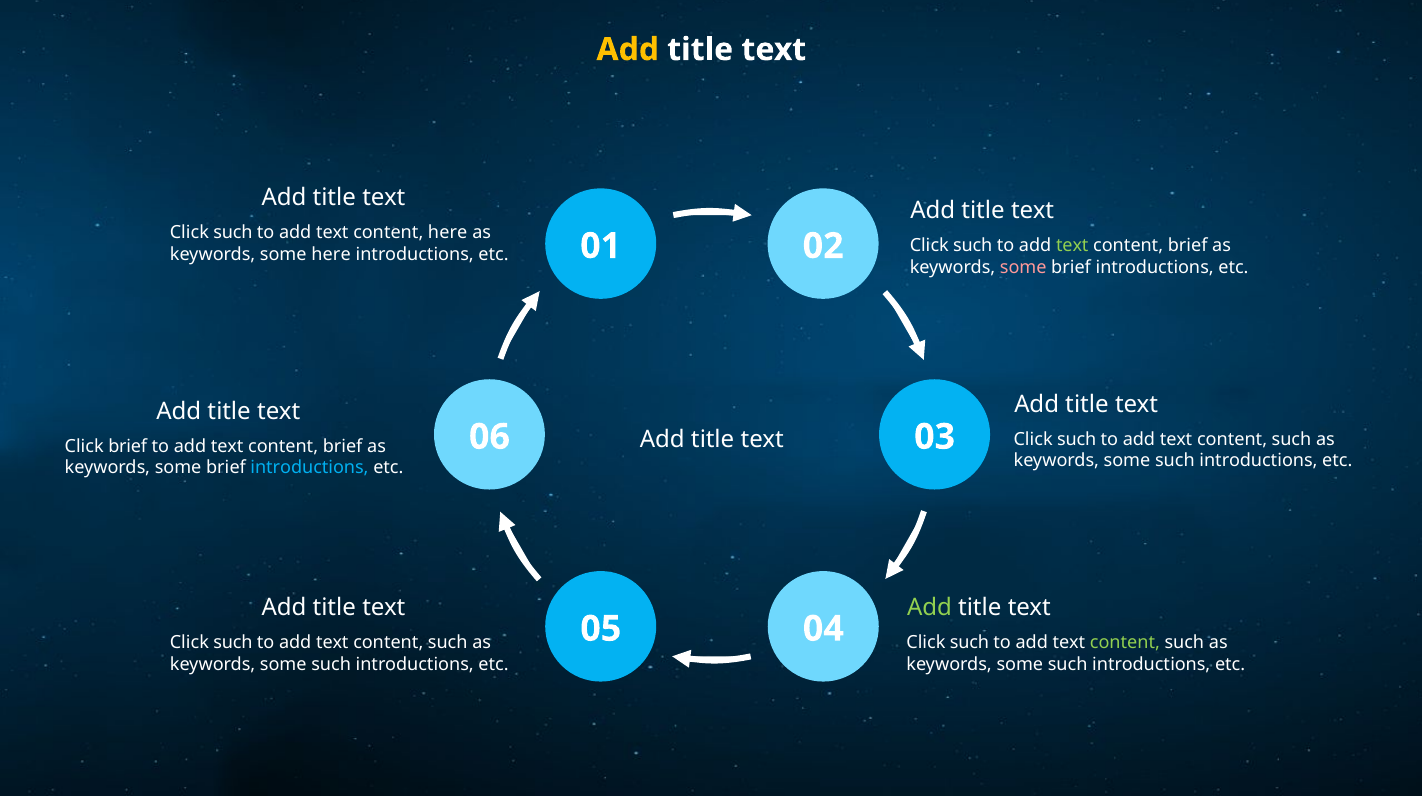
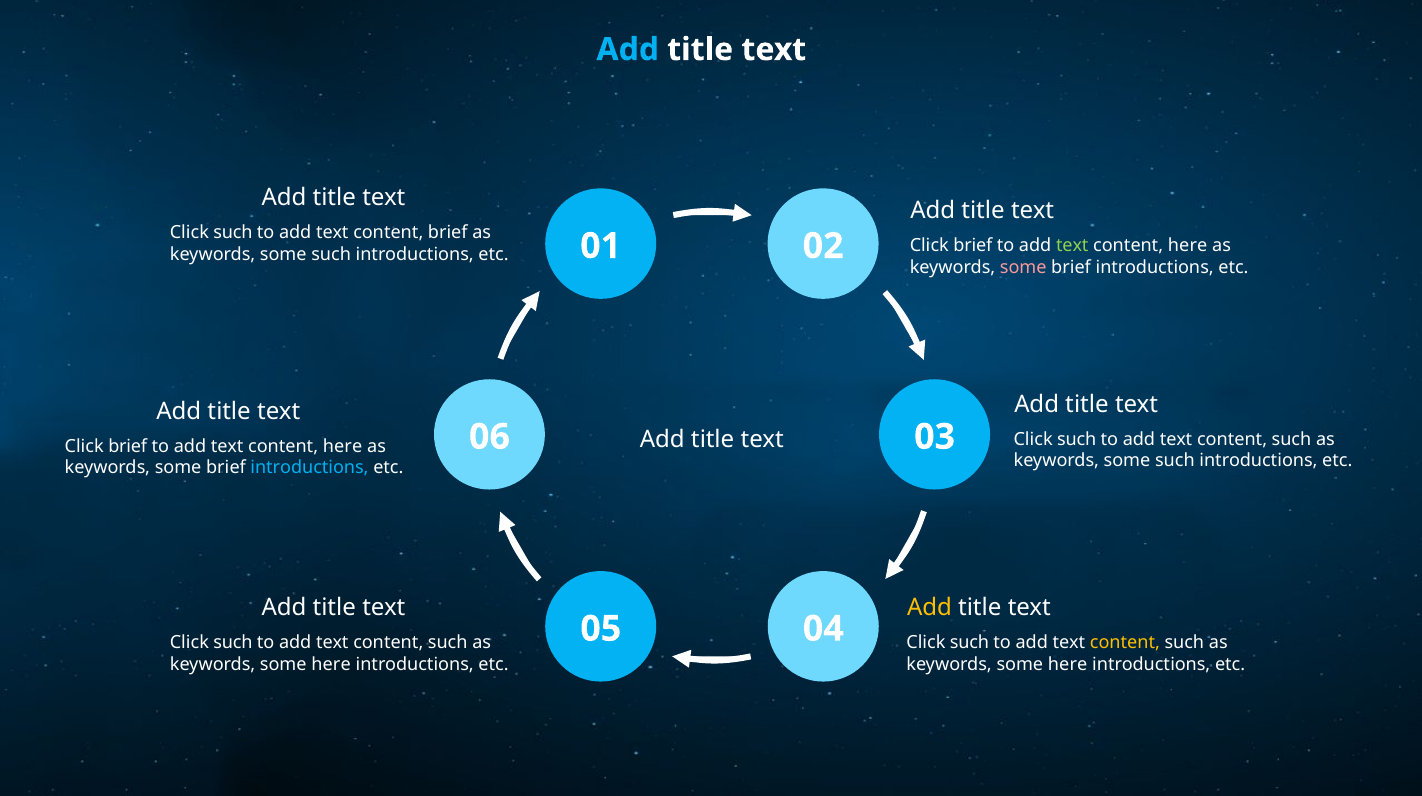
Add at (628, 50) colour: yellow -> light blue
content here: here -> brief
such at (973, 245): such -> brief
brief at (1188, 245): brief -> here
here at (331, 254): here -> such
brief at (343, 446): brief -> here
Add at (930, 608) colour: light green -> yellow
content at (1125, 643) colour: light green -> yellow
such at (331, 665): such -> here
such at (1068, 665): such -> here
